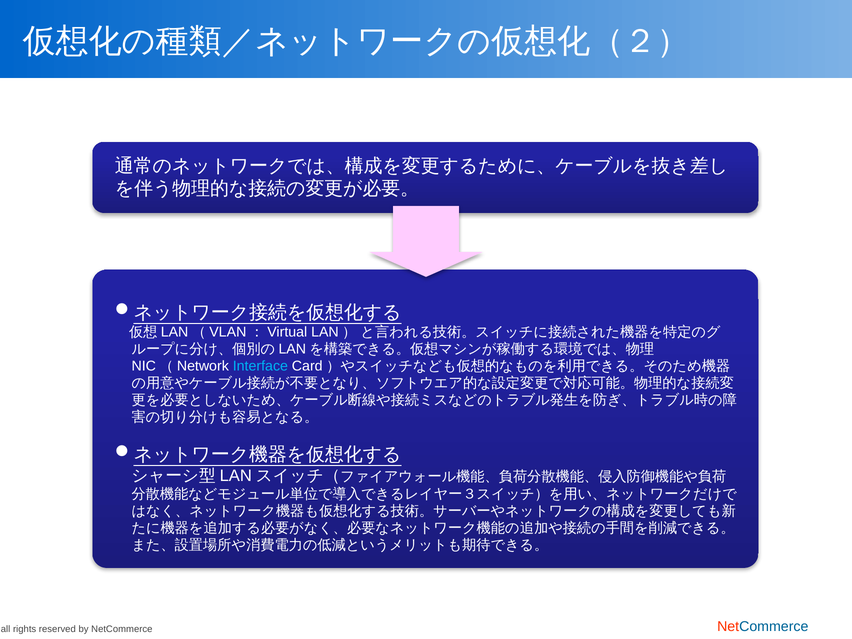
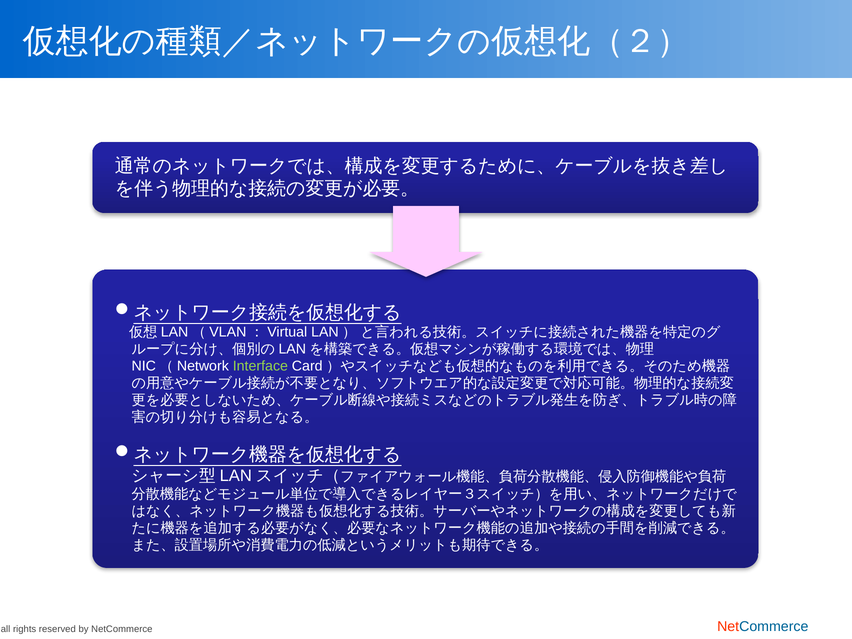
Interface colour: light blue -> light green
